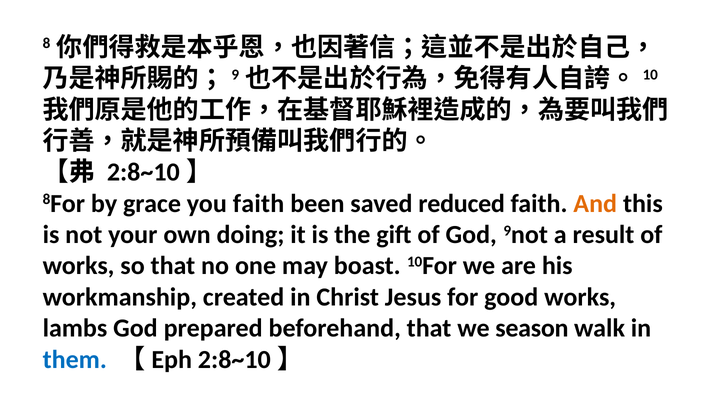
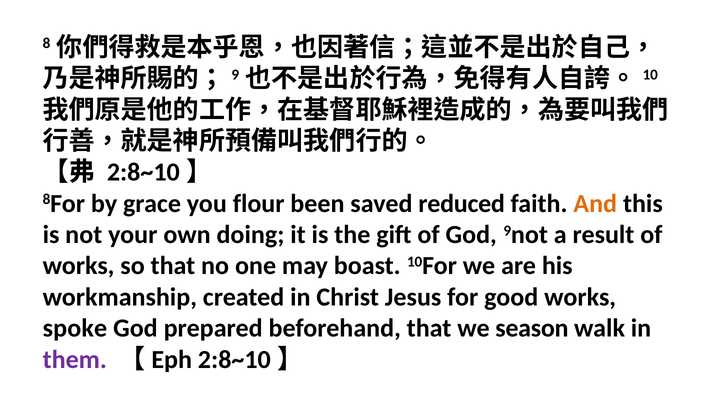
you faith: faith -> flour
lambs: lambs -> spoke
them colour: blue -> purple
